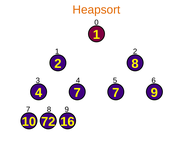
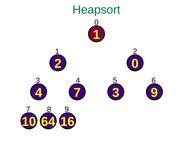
Heapsort colour: orange -> green
2 8: 8 -> 0
7 7: 7 -> 3
72: 72 -> 64
